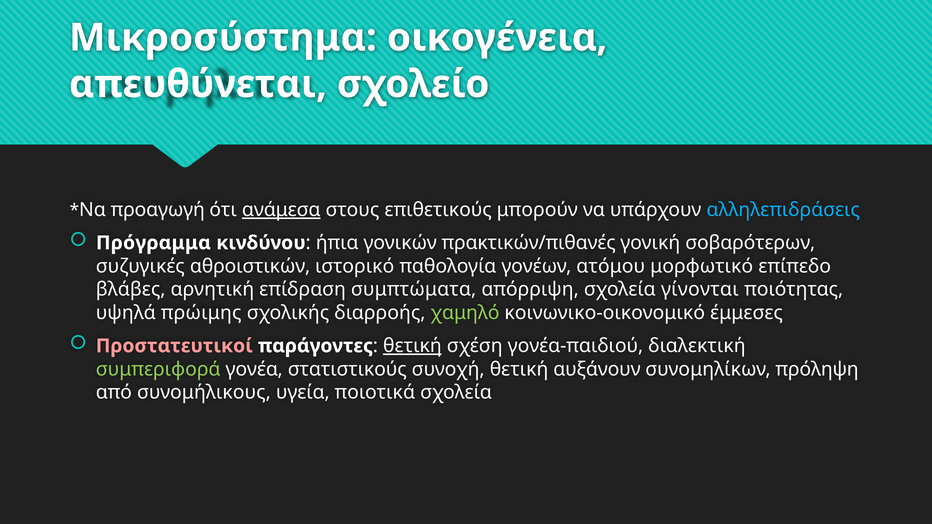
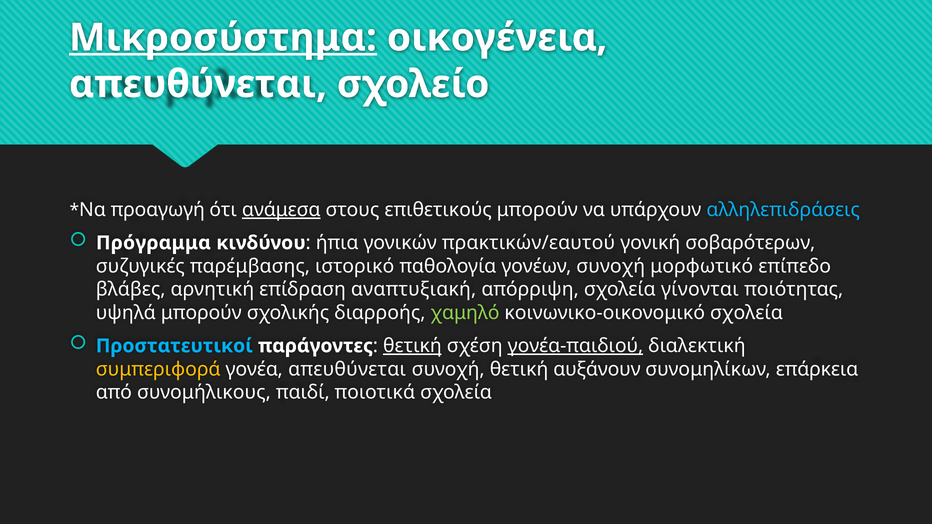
Μικροσύστημα underline: none -> present
πρακτικών/πιθανές: πρακτικών/πιθανές -> πρακτικών/εαυτού
αθροιστικών: αθροιστικών -> παρέμβασης
γονέων ατόμου: ατόμου -> συνοχή
συμπτώματα: συμπτώματα -> αναπτυξιακή
υψηλά πρώιμης: πρώιμης -> μπορούν
κοινωνικο-οικονομικό έμμεσες: έμμεσες -> σχολεία
Προστατευτικοί colour: pink -> light blue
γονέα-παιδιού underline: none -> present
συμπεριφορά colour: light green -> yellow
γονέα στατιστικούς: στατιστικούς -> απευθύνεται
πρόληψη: πρόληψη -> επάρκεια
υγεία: υγεία -> παιδί
